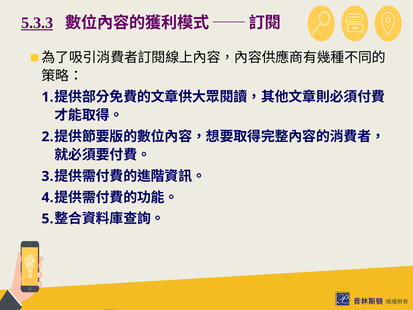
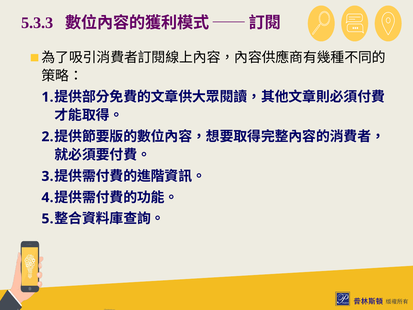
5.3.3 underline: present -> none
